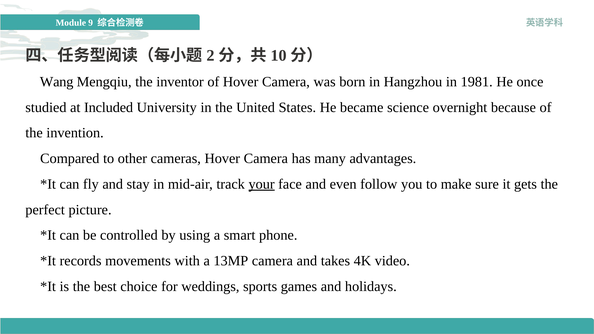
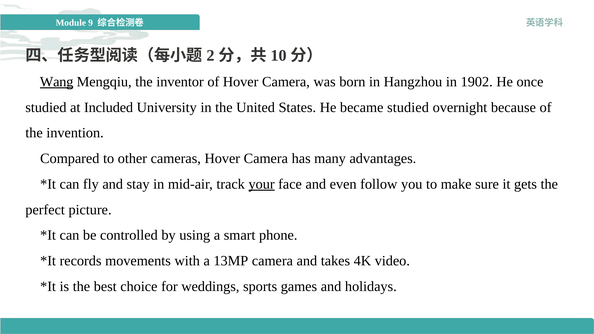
Wang underline: none -> present
1981: 1981 -> 1902
became science: science -> studied
